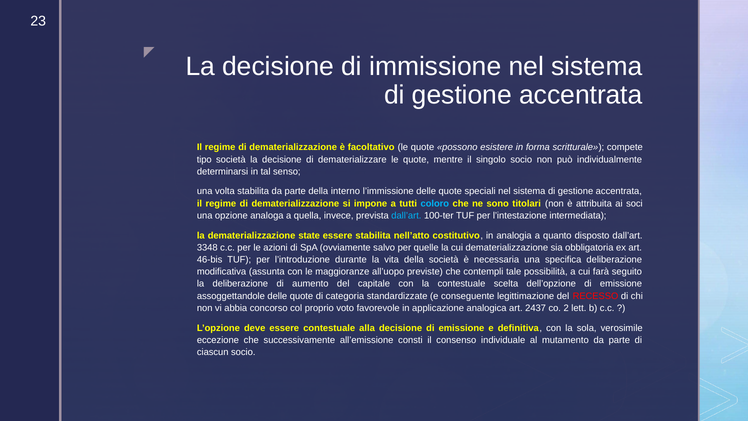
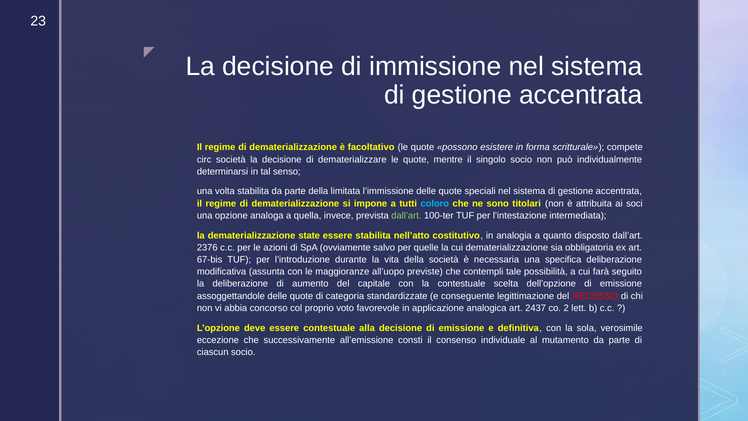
tipo: tipo -> circ
interno: interno -> limitata
dall’art at (406, 215) colour: light blue -> light green
3348: 3348 -> 2376
46-bis: 46-bis -> 67-bis
